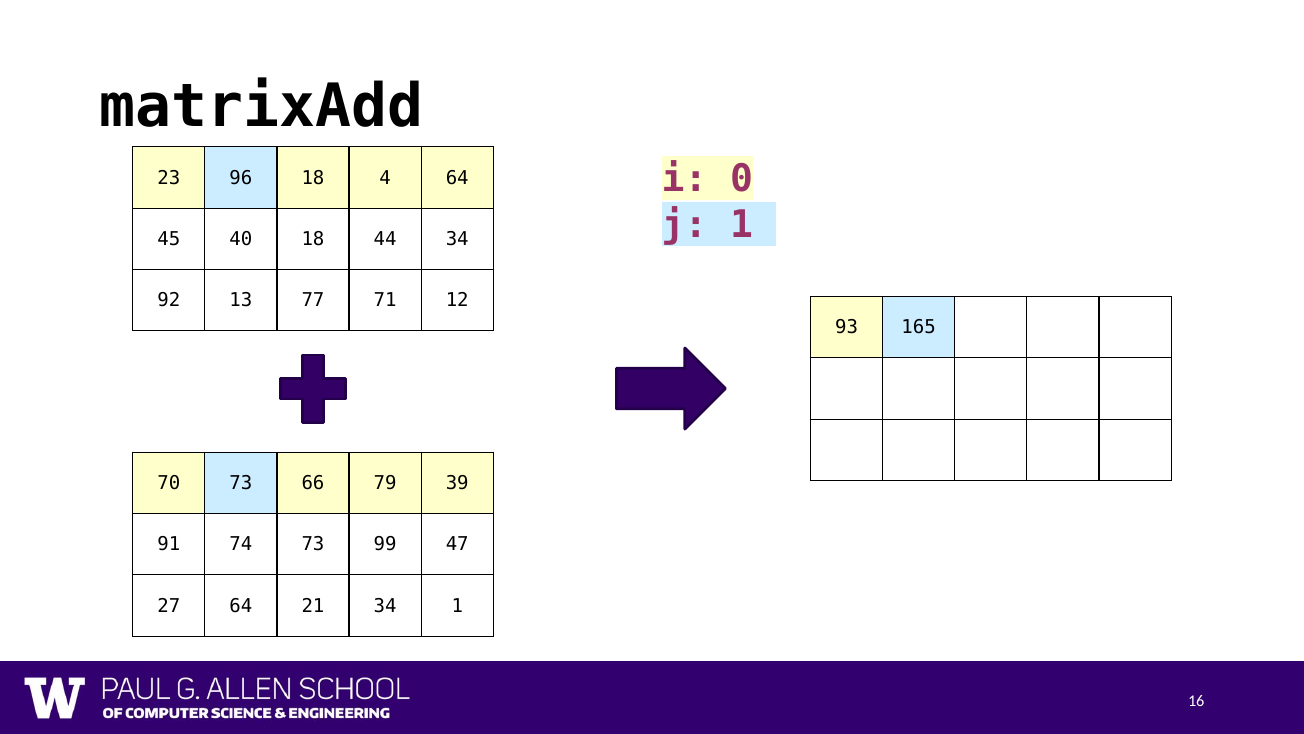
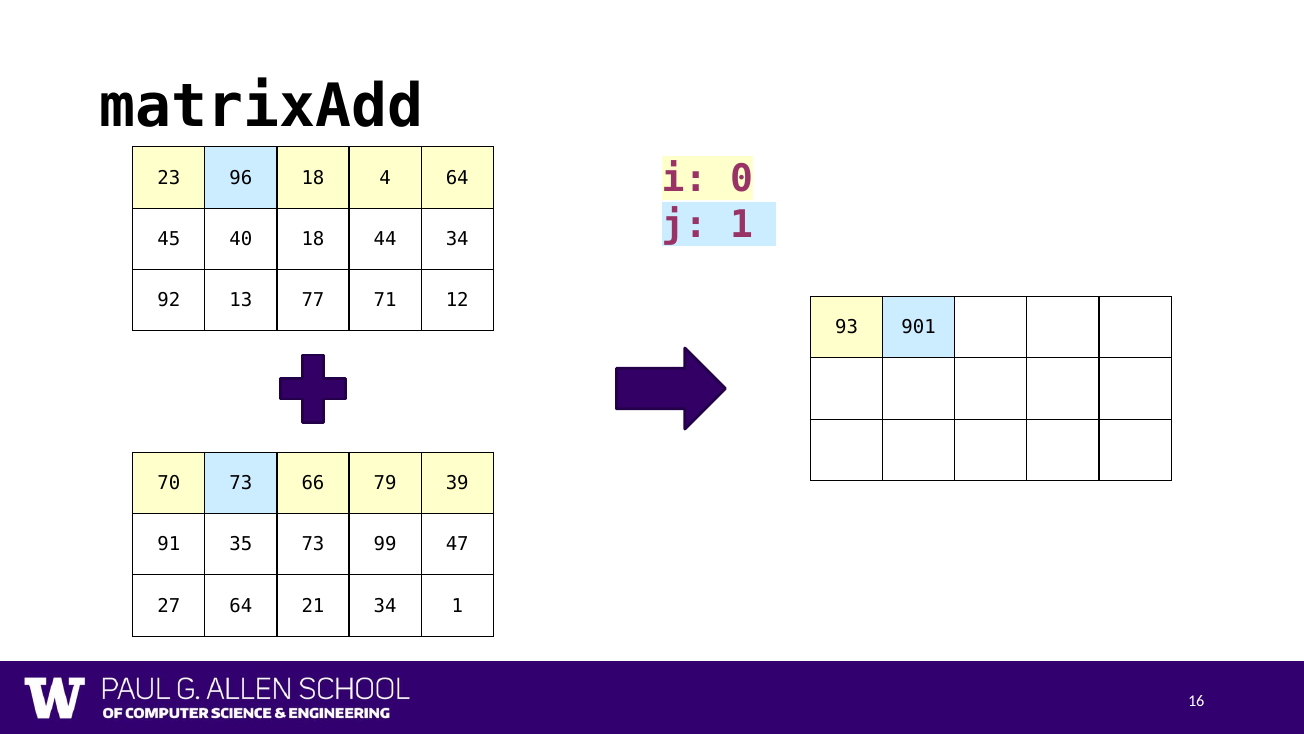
165: 165 -> 901
74: 74 -> 35
